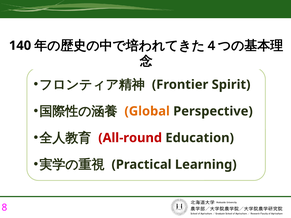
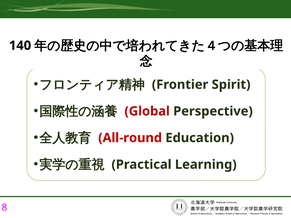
Global colour: orange -> red
